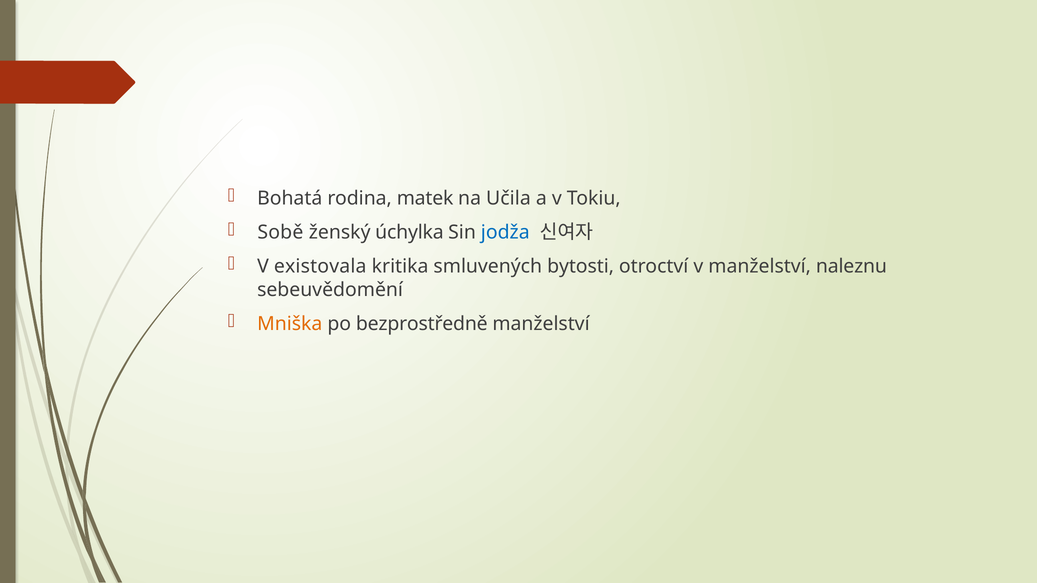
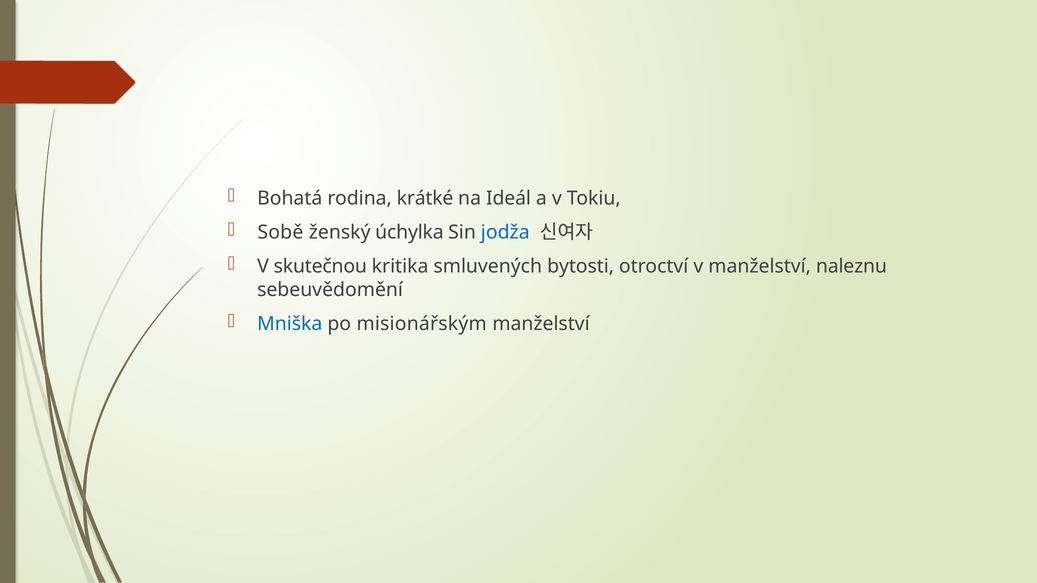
matek: matek -> krátké
Učila: Učila -> Ideál
existovala: existovala -> skutečnou
Mniška colour: orange -> blue
bezprostředně: bezprostředně -> misionářským
